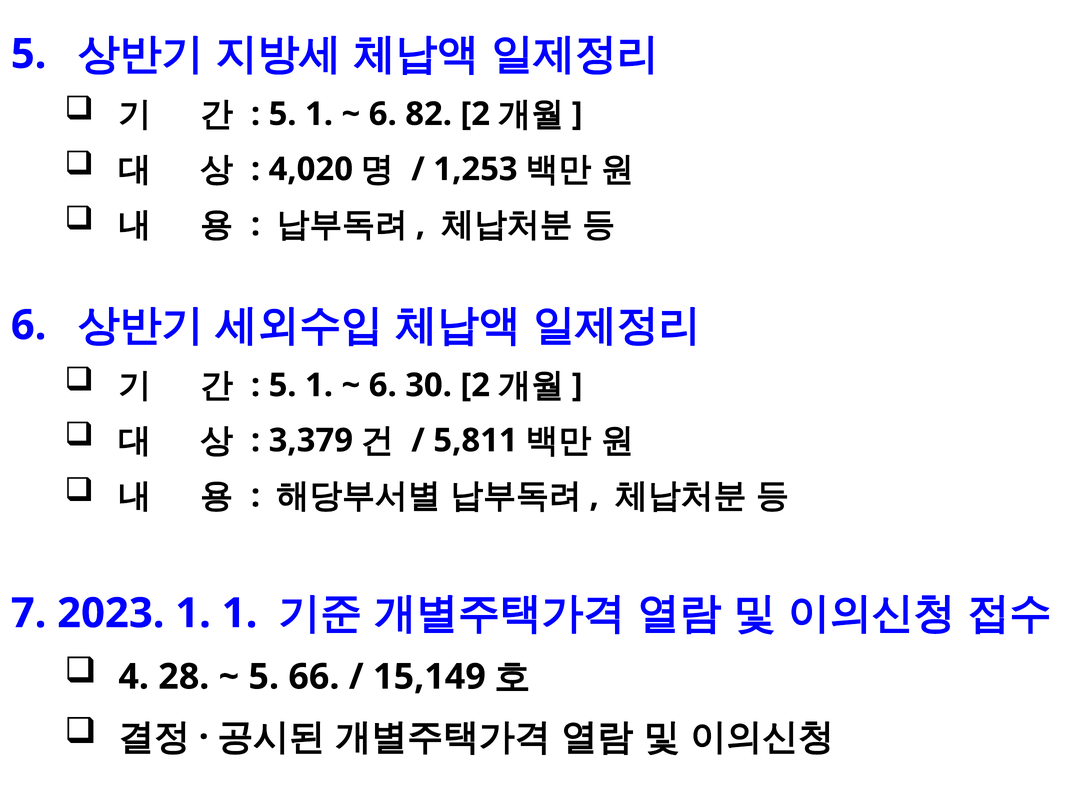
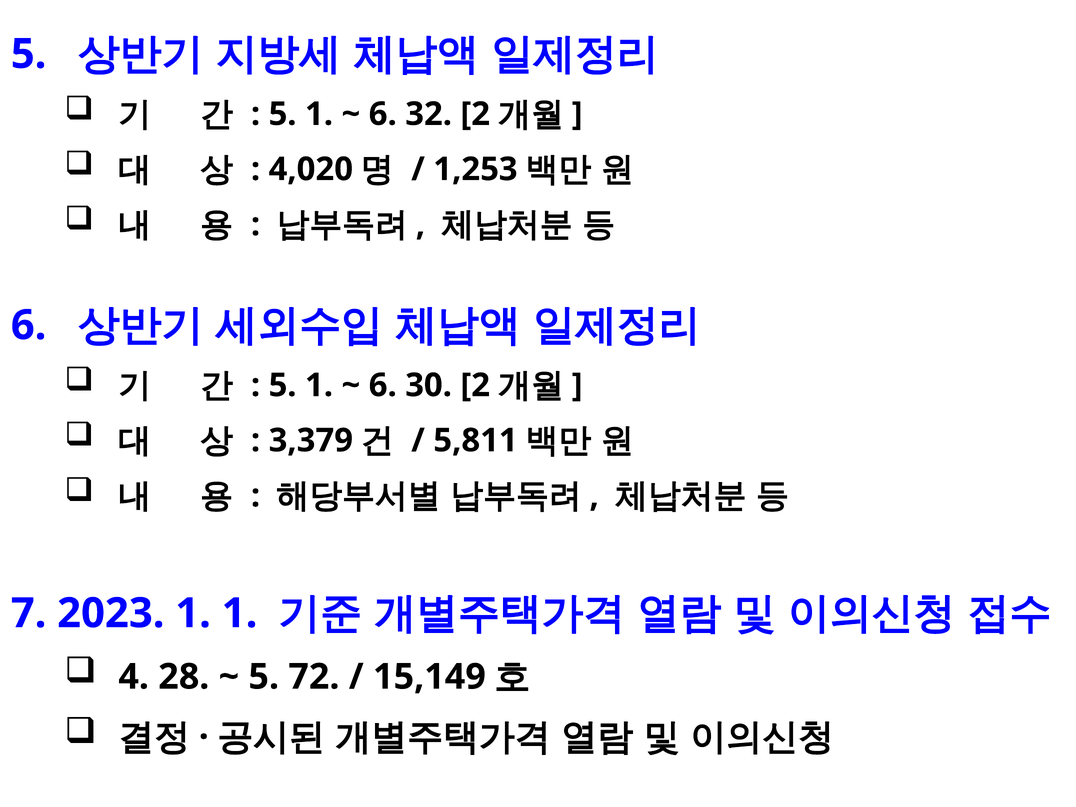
82: 82 -> 32
66: 66 -> 72
